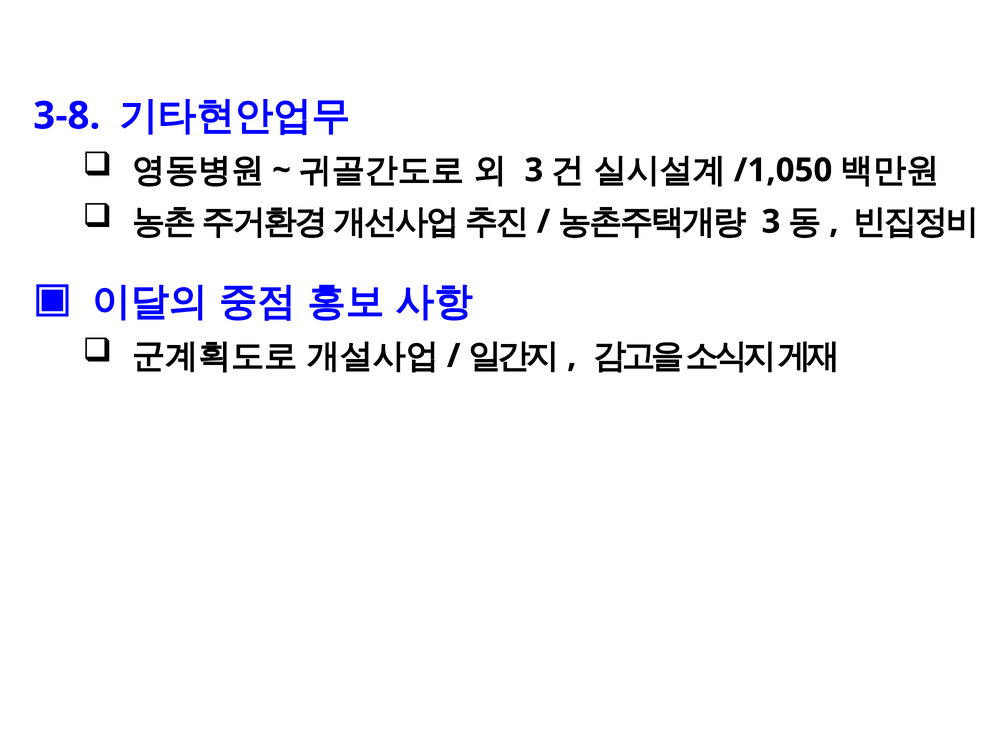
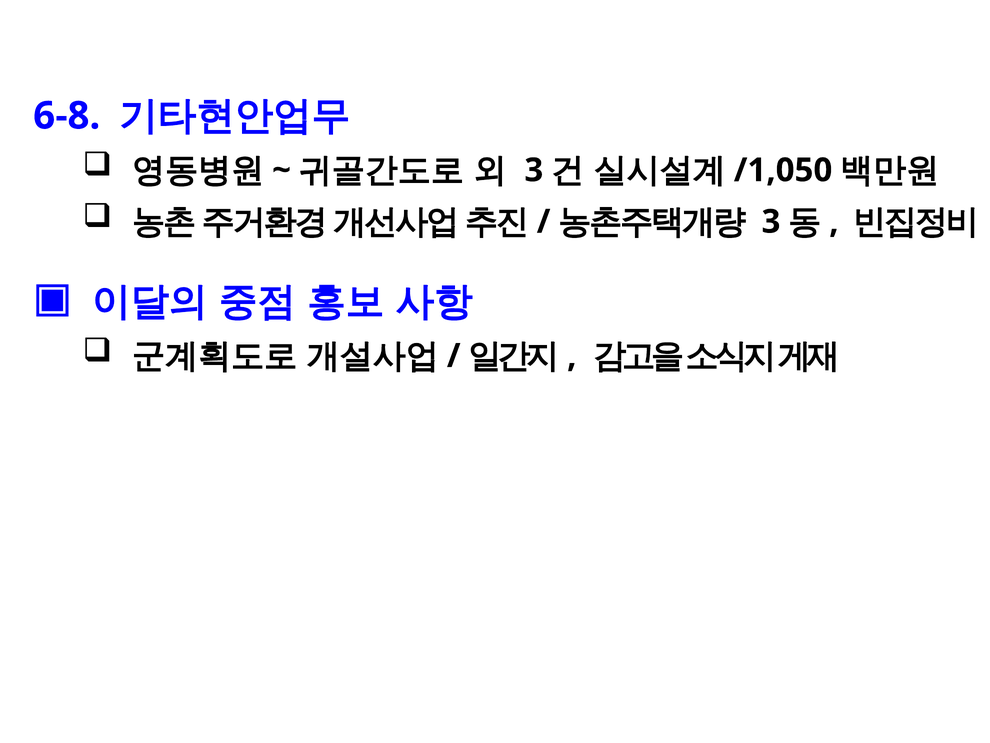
3-8: 3-8 -> 6-8
